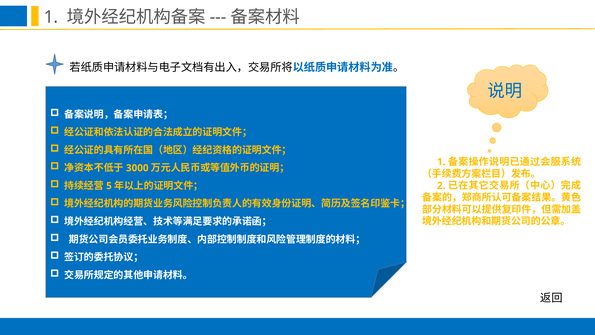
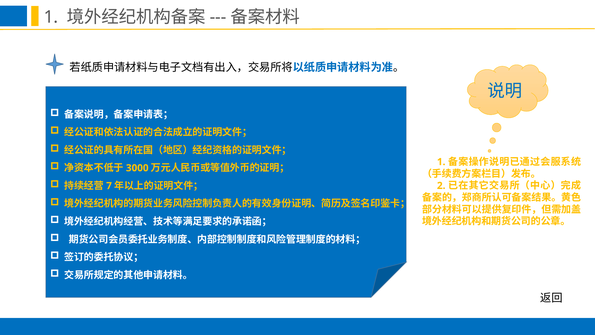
5: 5 -> 7
